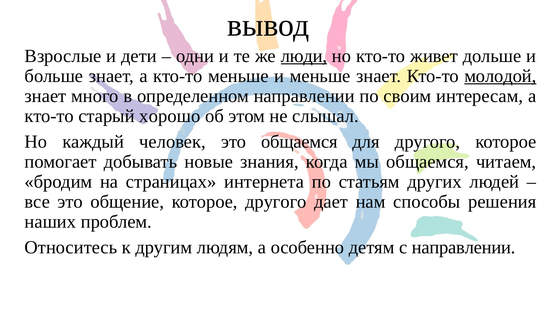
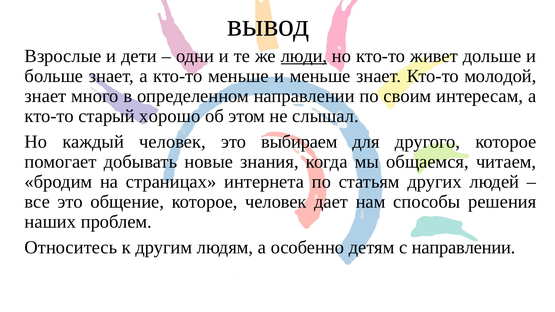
молодой underline: present -> none
это общаемся: общаемся -> выбираем
которое другого: другого -> человек
